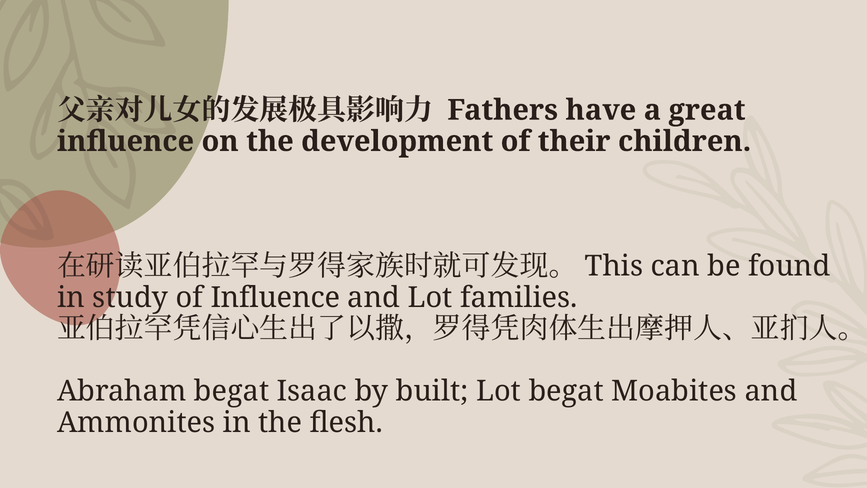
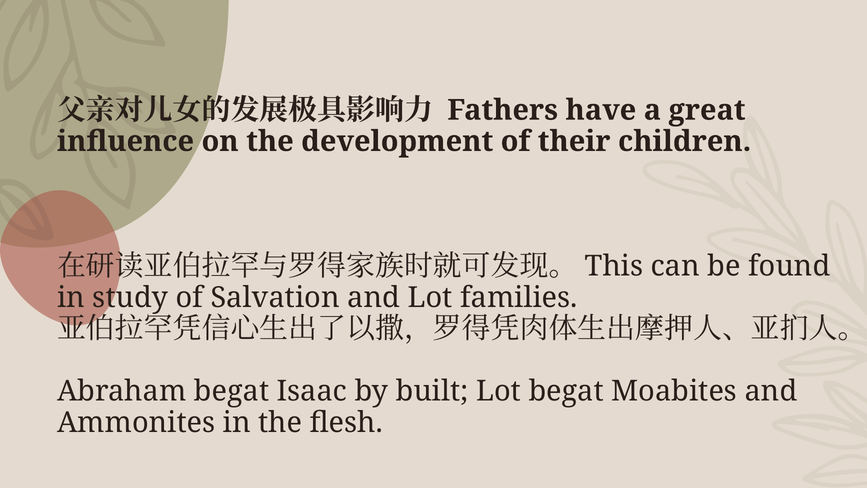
of Influence: Influence -> Salvation
